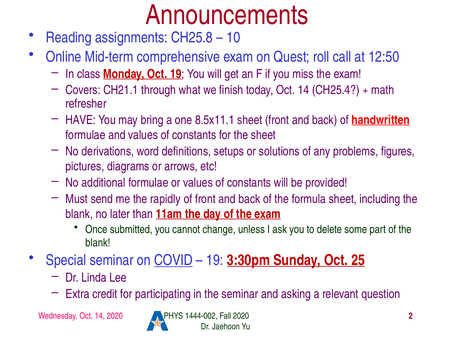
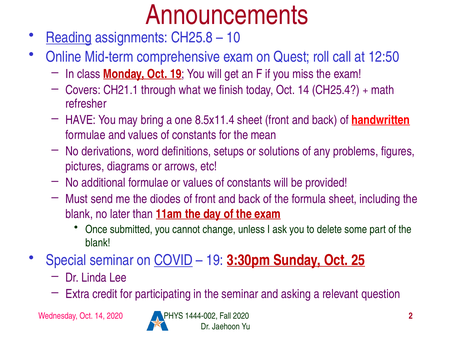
Reading underline: none -> present
8.5x11.1: 8.5x11.1 -> 8.5x11.4
the sheet: sheet -> mean
rapidly: rapidly -> diodes
